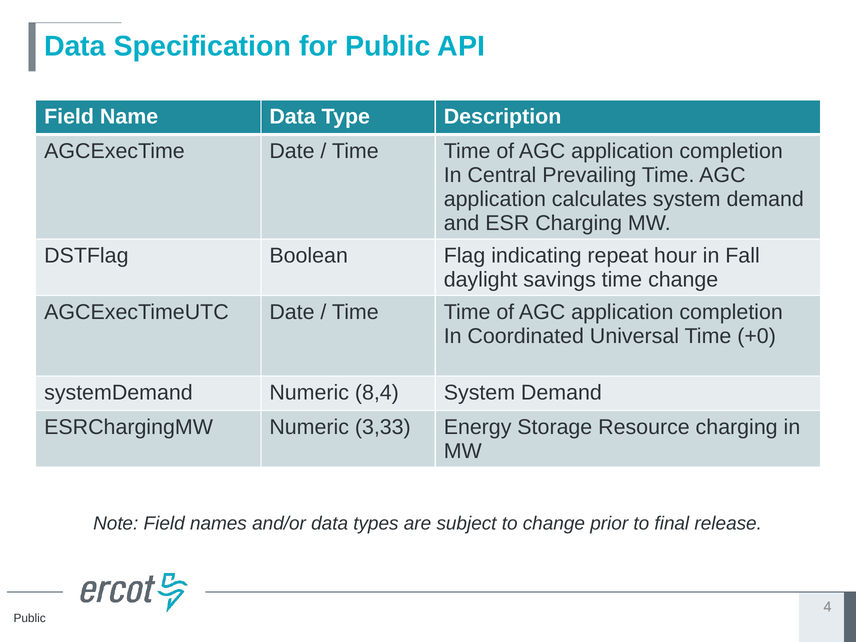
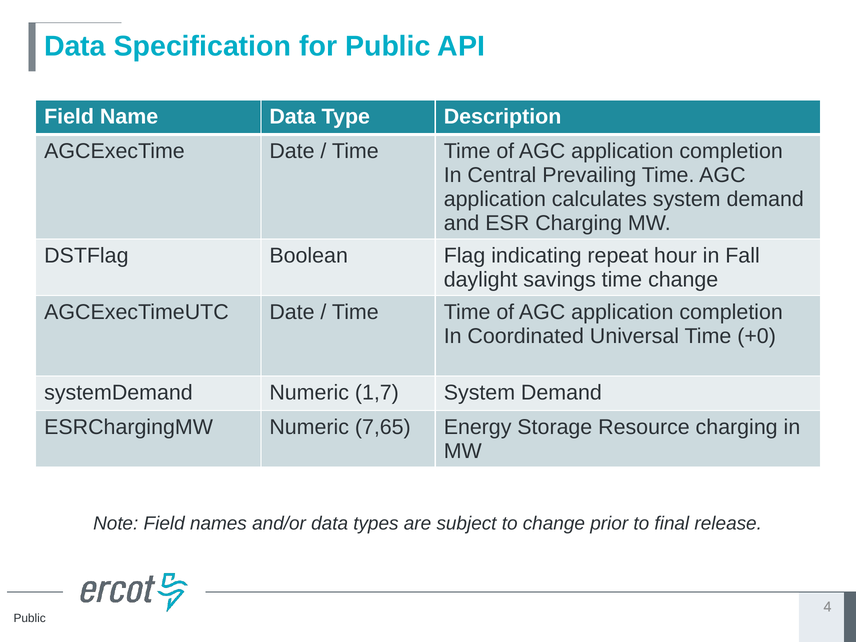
8,4: 8,4 -> 1,7
3,33: 3,33 -> 7,65
